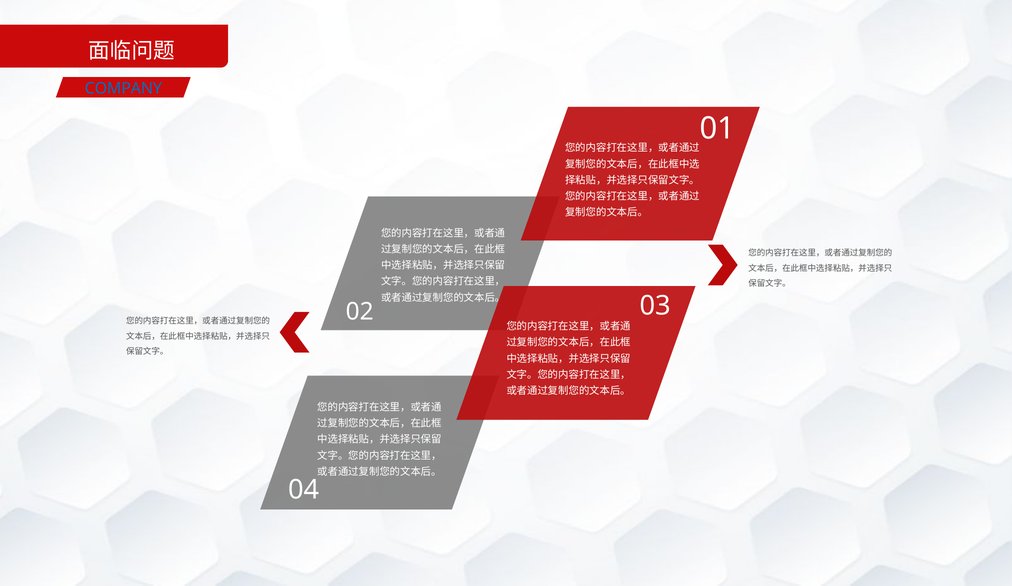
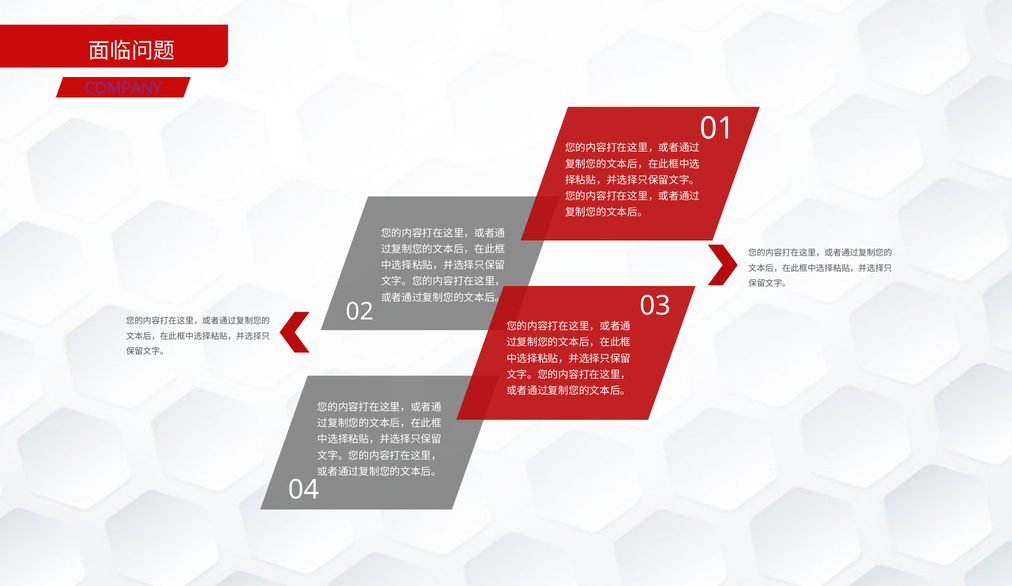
COMPANY colour: blue -> purple
